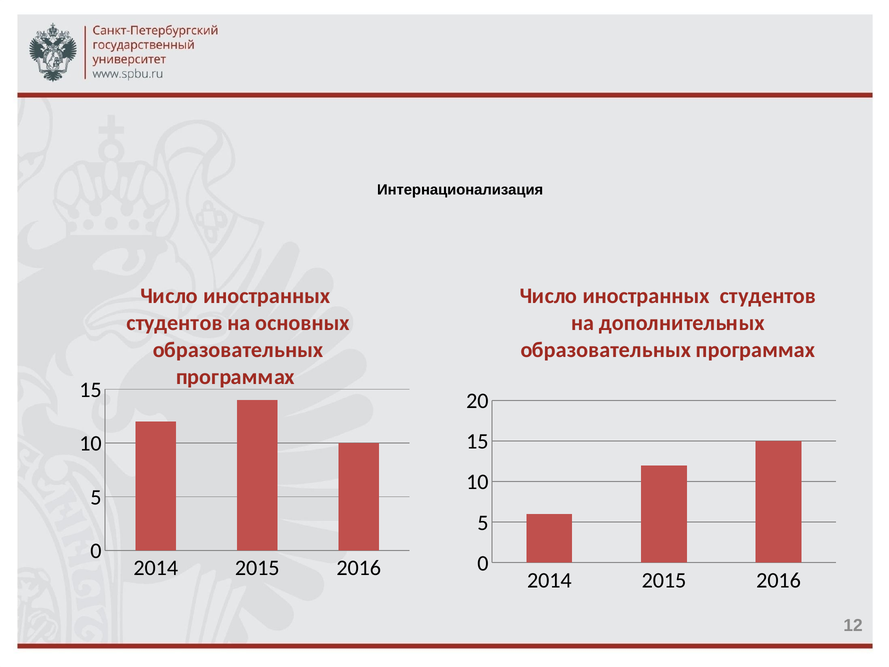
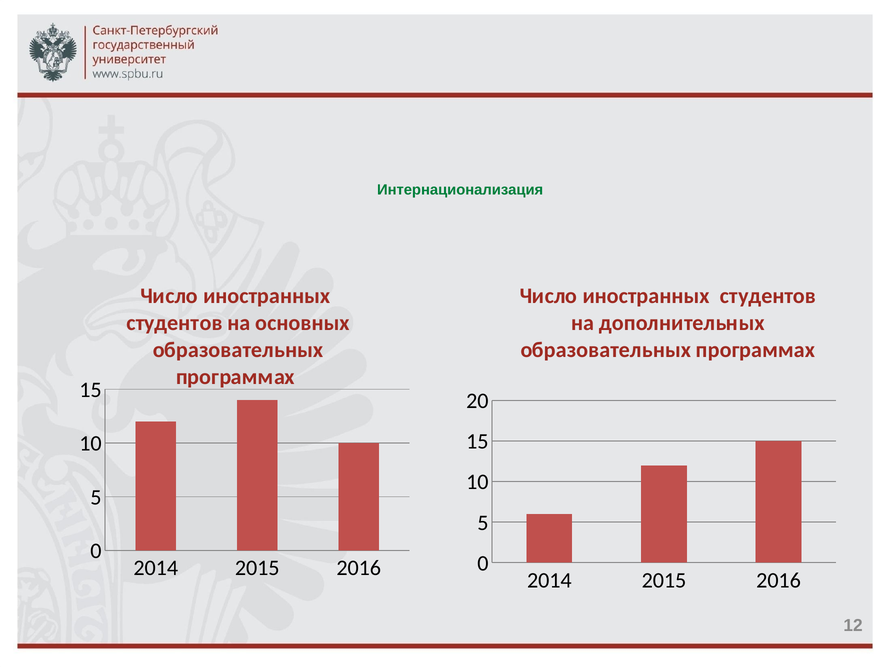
Интернационализация colour: black -> green
